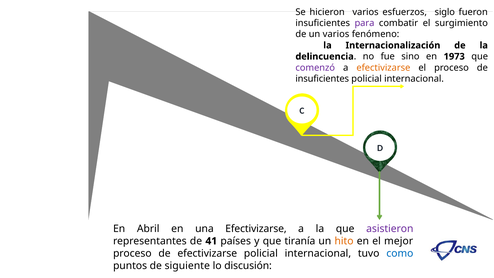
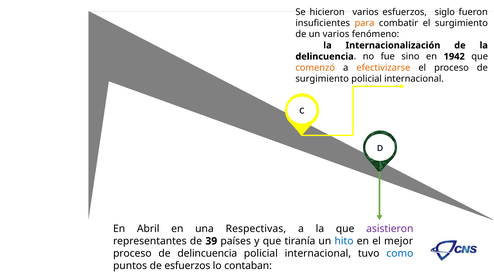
para colour: purple -> orange
1973: 1973 -> 1942
comenzó colour: purple -> orange
insuficientes at (322, 79): insuficientes -> surgimiento
una Efectivizarse: Efectivizarse -> Respectivas
41: 41 -> 39
hito colour: orange -> blue
de efectivizarse: efectivizarse -> delincuencia
de siguiente: siguiente -> esfuerzos
discusión: discusión -> contaban
